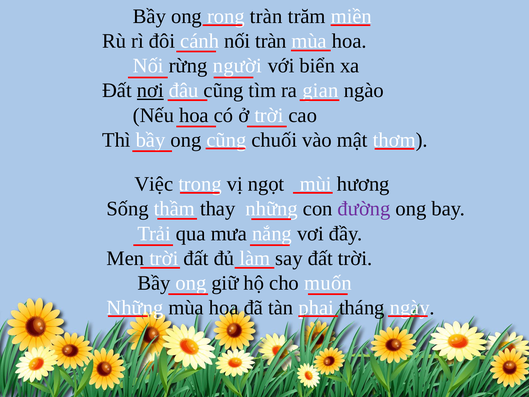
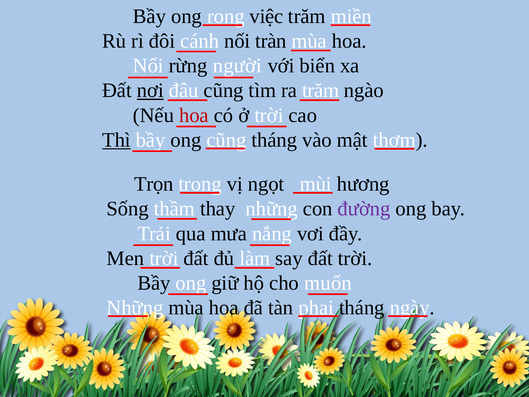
rong tràn: tràn -> việc
ra gian: gian -> trăm
hoa at (194, 115) colour: black -> red
Thì underline: none -> present
cũng chuối: chuối -> tháng
Việc: Việc -> Trọn
